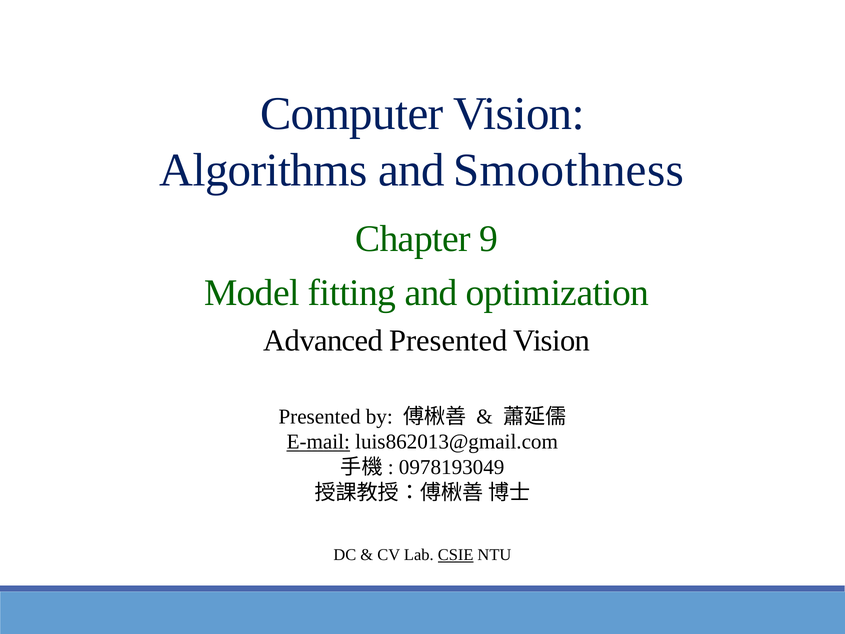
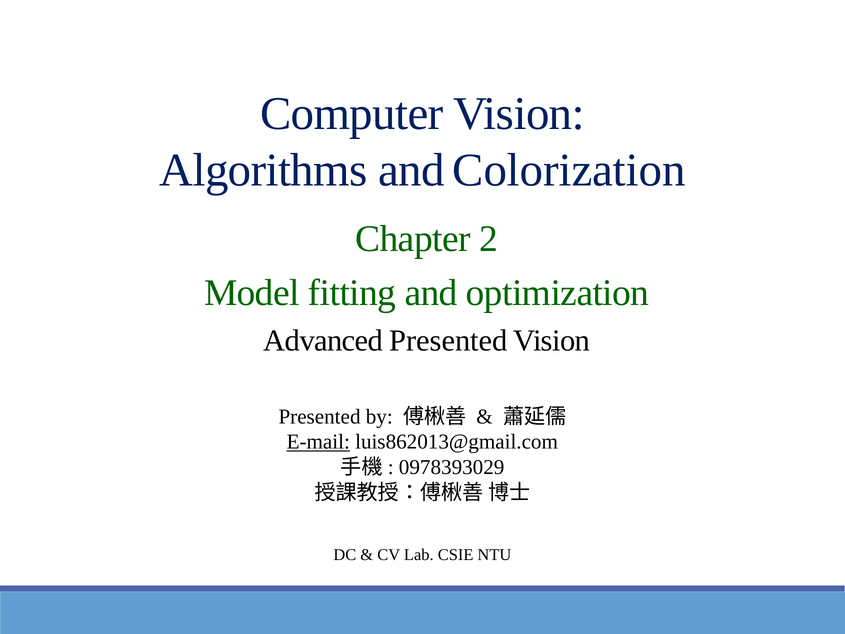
Smoothness: Smoothness -> Colorization
9: 9 -> 2
0978193049: 0978193049 -> 0978393029
CSIE underline: present -> none
